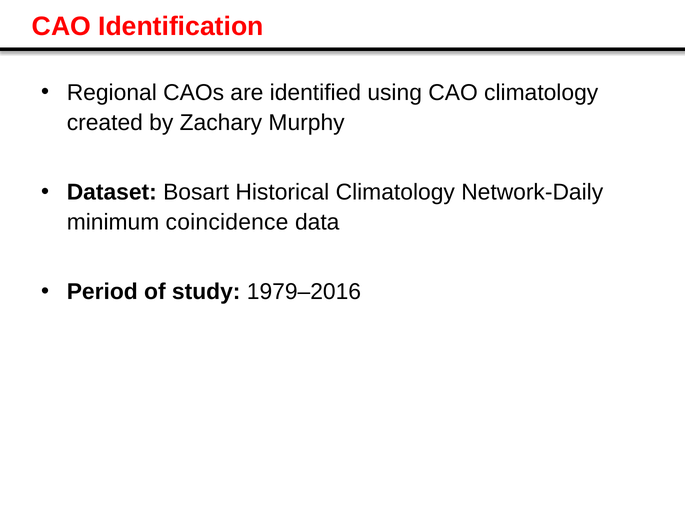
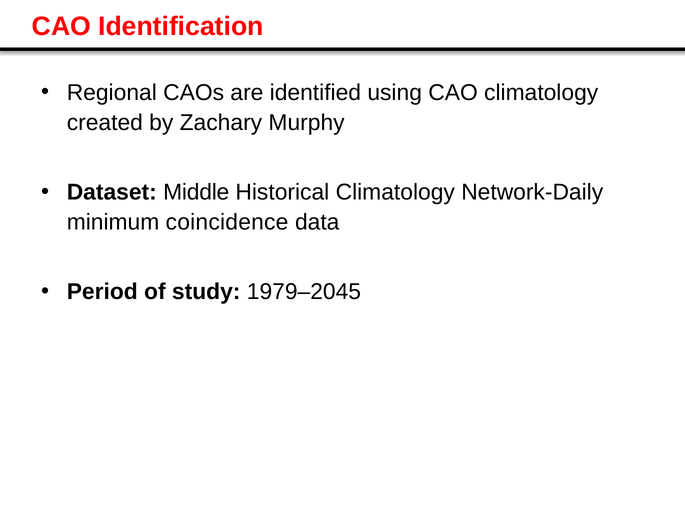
Bosart: Bosart -> Middle
1979–2016: 1979–2016 -> 1979–2045
